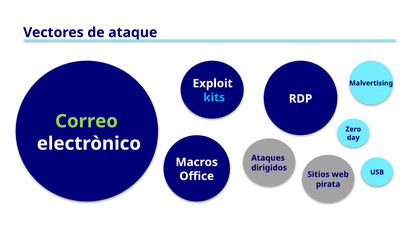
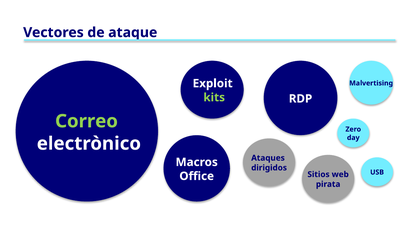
kits colour: light blue -> light green
